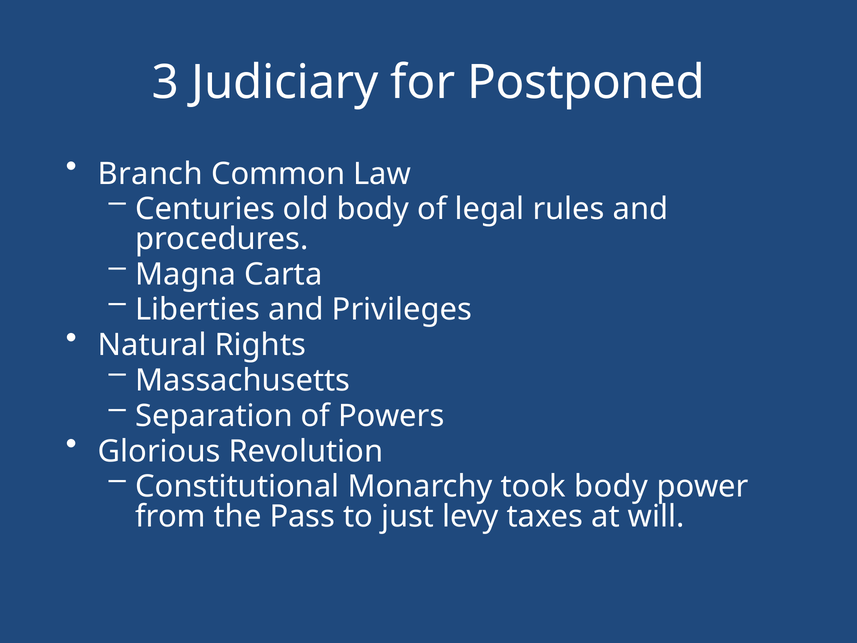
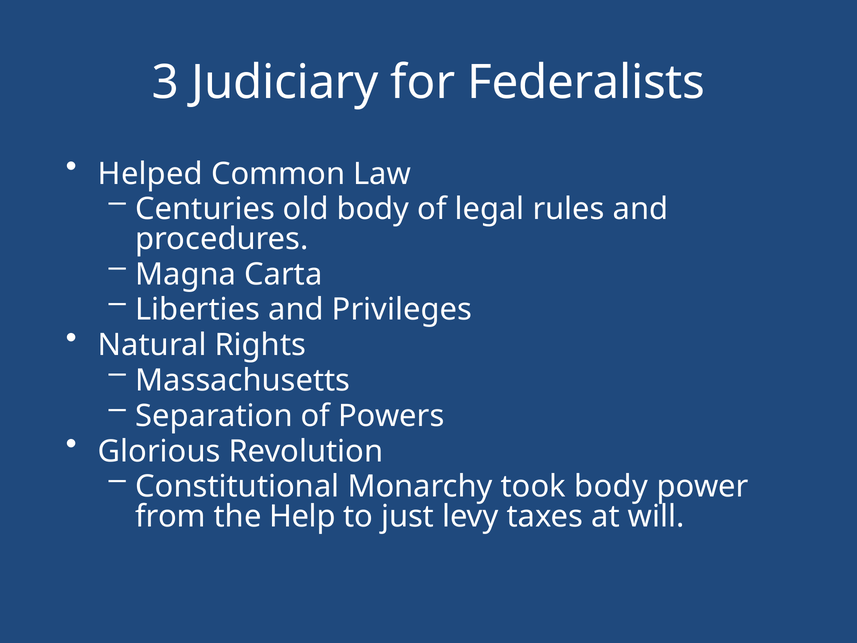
Postponed: Postponed -> Federalists
Branch: Branch -> Helped
Pass: Pass -> Help
